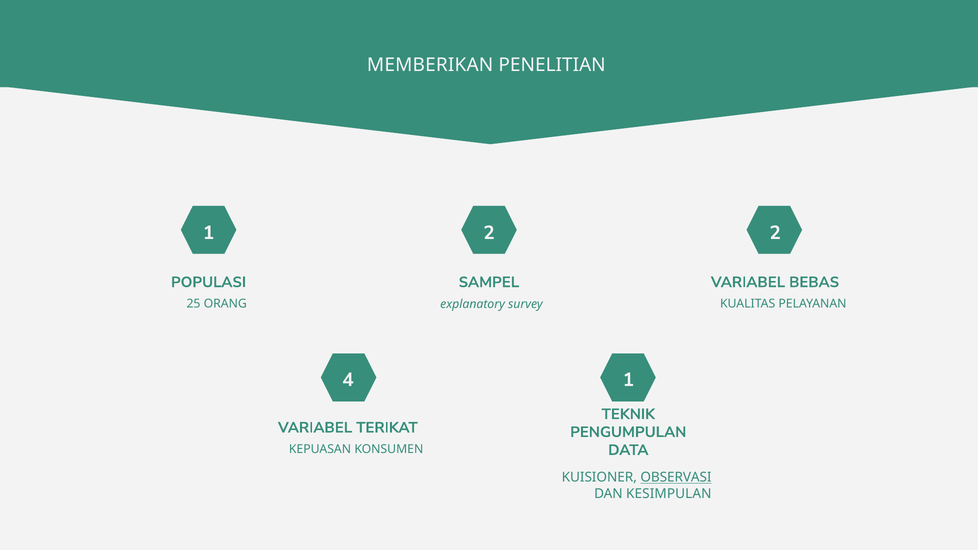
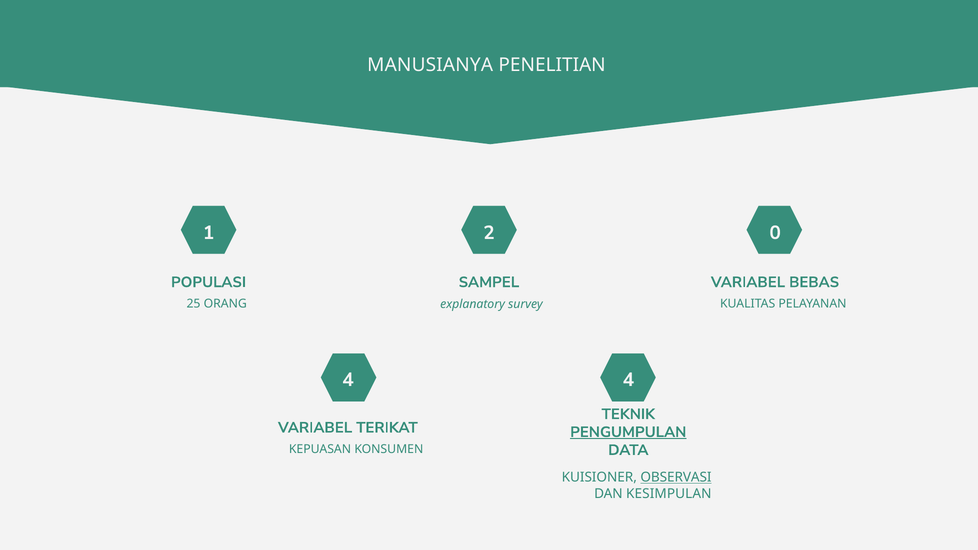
MEMBERIKAN: MEMBERIKAN -> MANUSIANYA
2 2: 2 -> 0
4 1: 1 -> 4
PENGUMPULAN underline: none -> present
